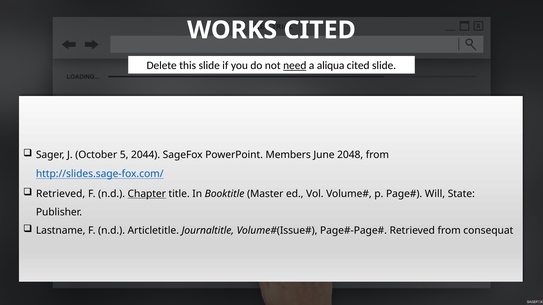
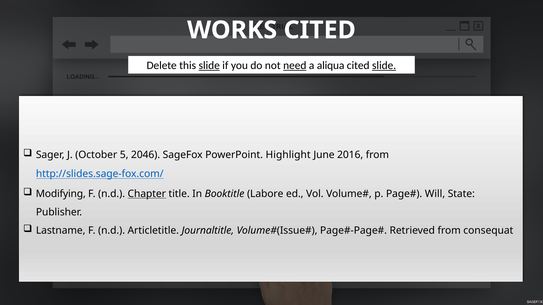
slide at (209, 66) underline: none -> present
slide at (384, 66) underline: none -> present
2044: 2044 -> 2046
Members: Members -> Highlight
2048: 2048 -> 2016
Retrieved at (61, 194): Retrieved -> Modifying
Master: Master -> Labore
